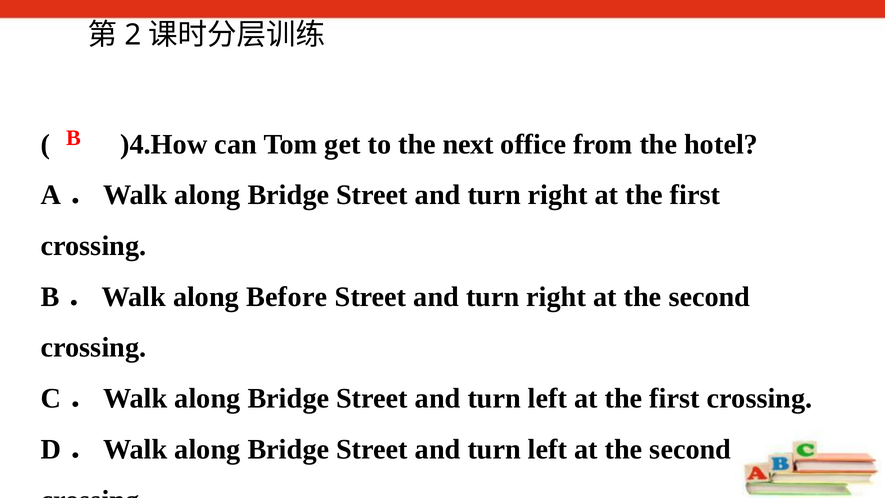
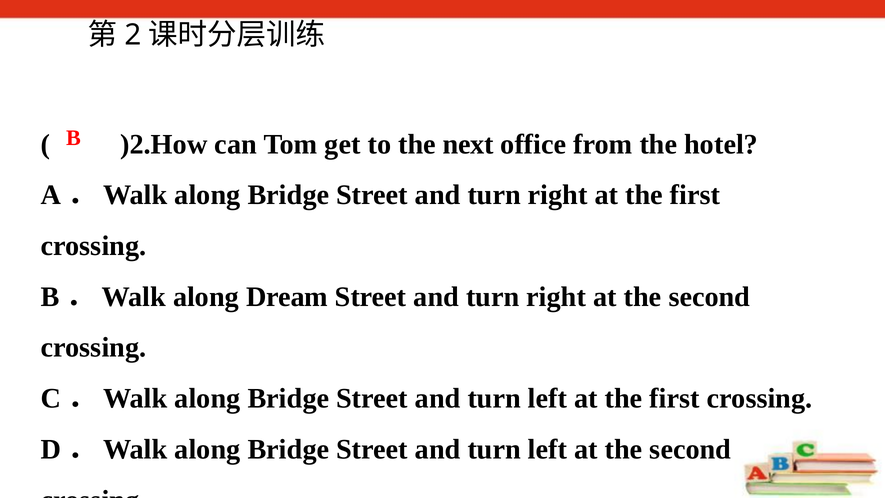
)4.How: )4.How -> )2.How
Before: Before -> Dream
